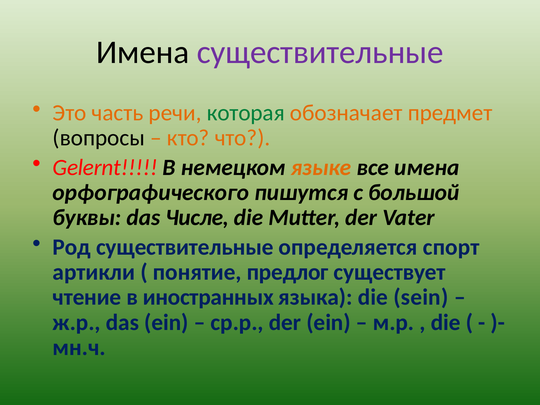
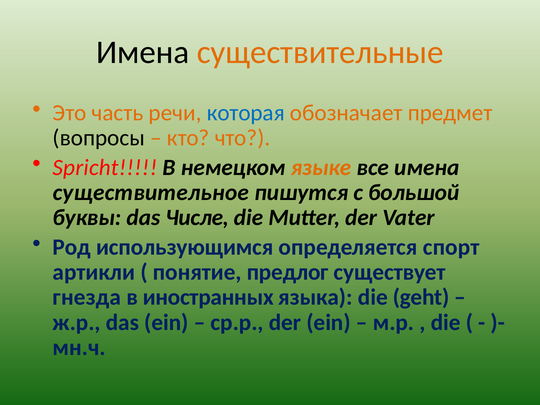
существительные at (320, 52) colour: purple -> orange
которая colour: green -> blue
Gelernt: Gelernt -> Spricht
орфографического: орфографического -> существительное
Род существительные: существительные -> использующимся
чтение: чтение -> гнезда
sein: sein -> geht
